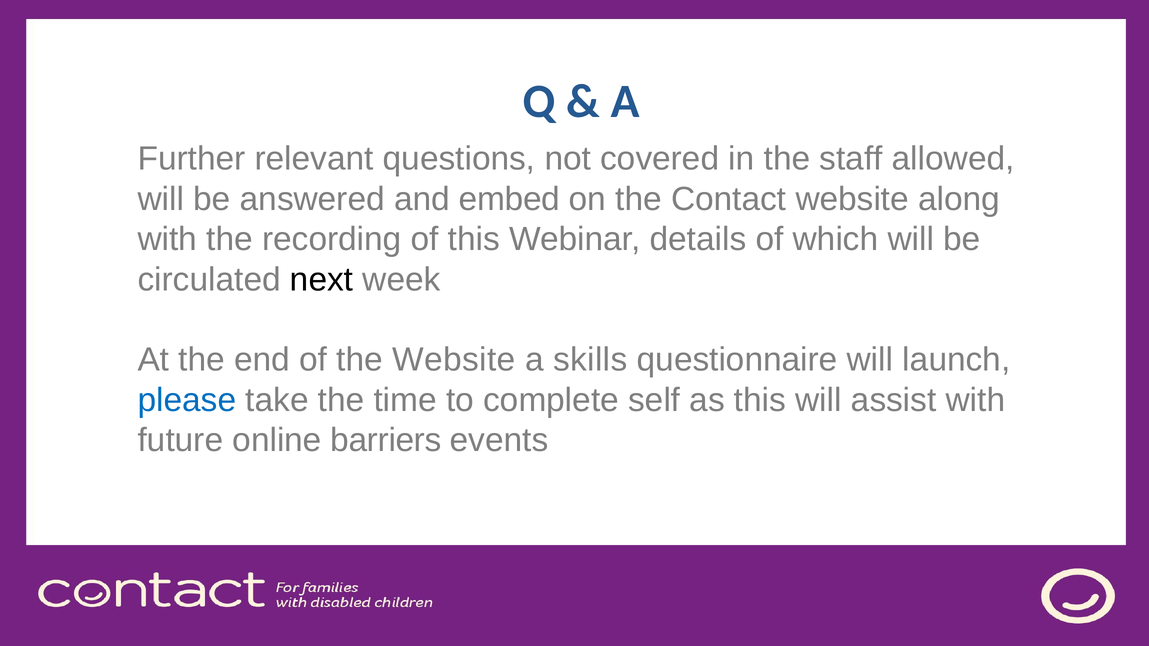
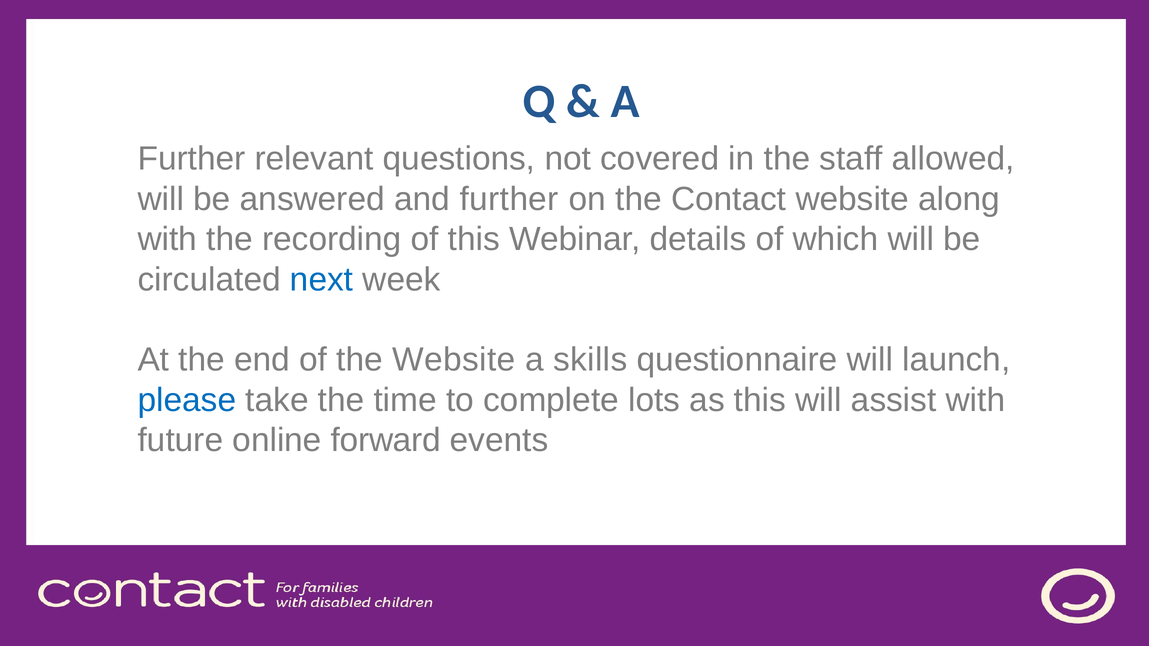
and embed: embed -> further
next colour: black -> blue
self: self -> lots
barriers: barriers -> forward
